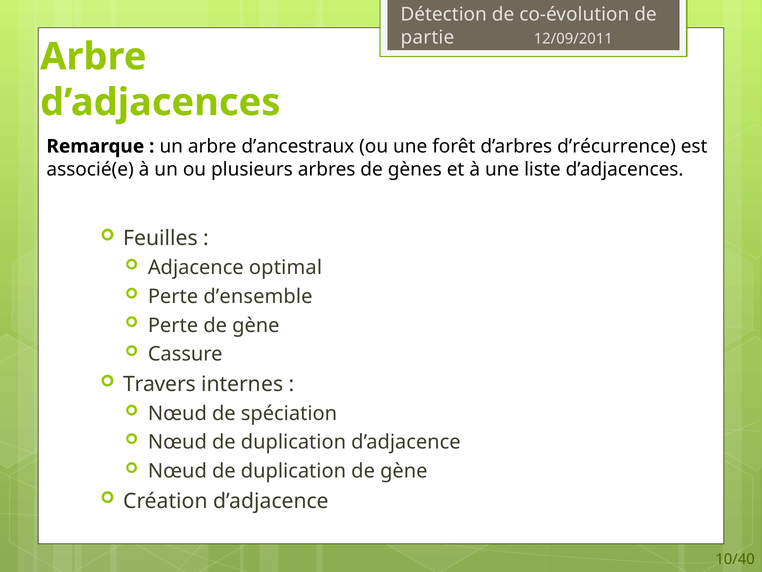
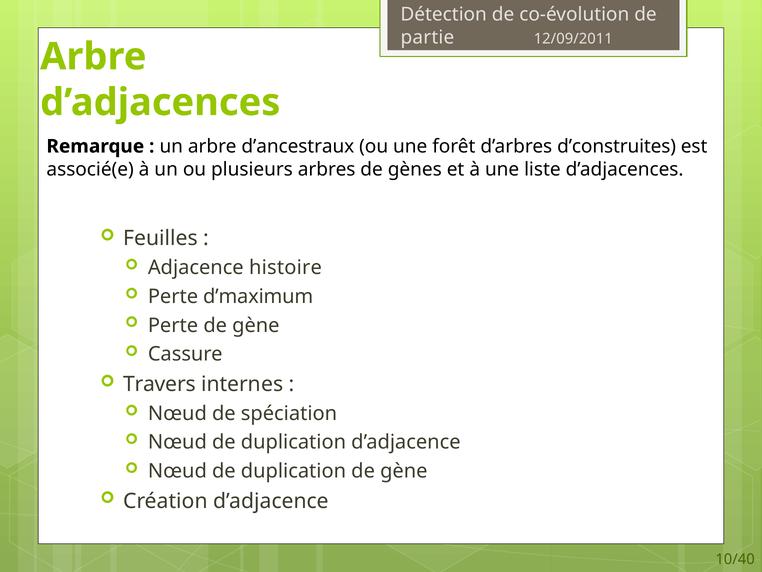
d’récurrence: d’récurrence -> d’construites
optimal: optimal -> histoire
d’ensemble: d’ensemble -> d’maximum
